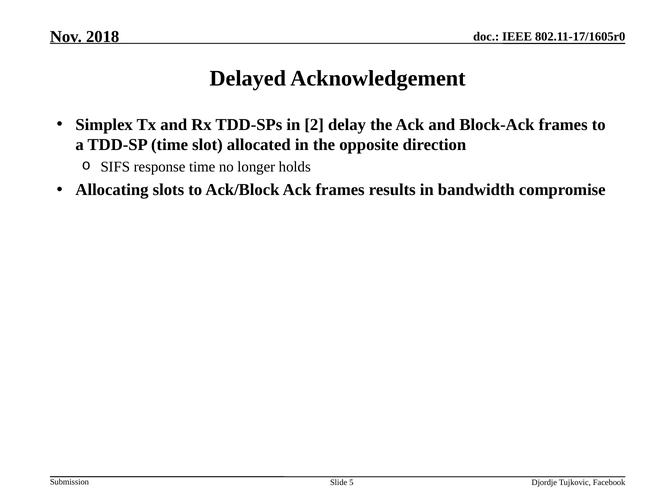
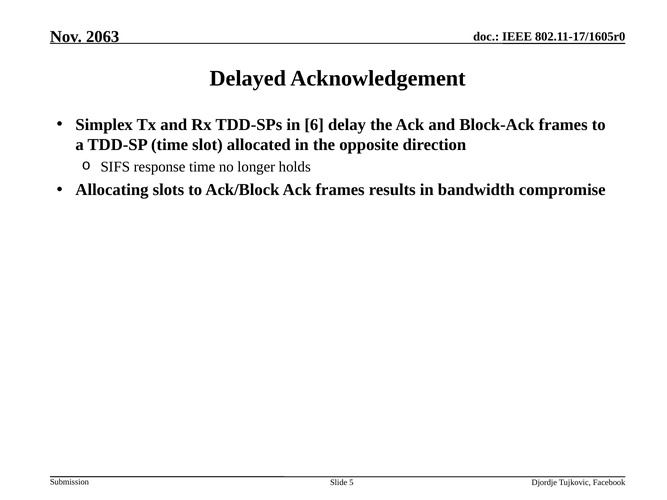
2018: 2018 -> 2063
2: 2 -> 6
